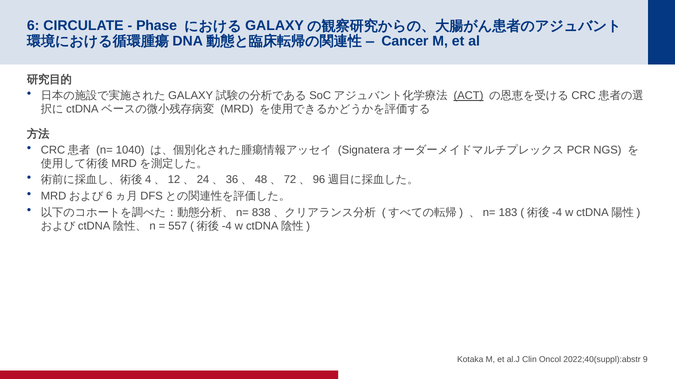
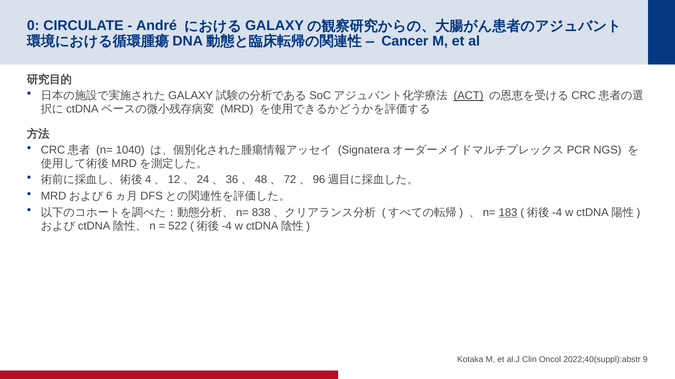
6: 6 -> 0
Phase: Phase -> André
183 underline: none -> present
557: 557 -> 522
